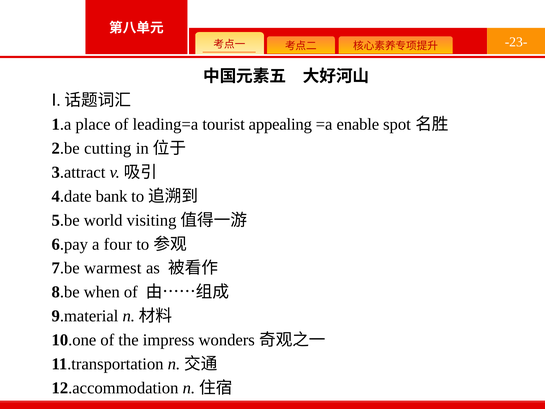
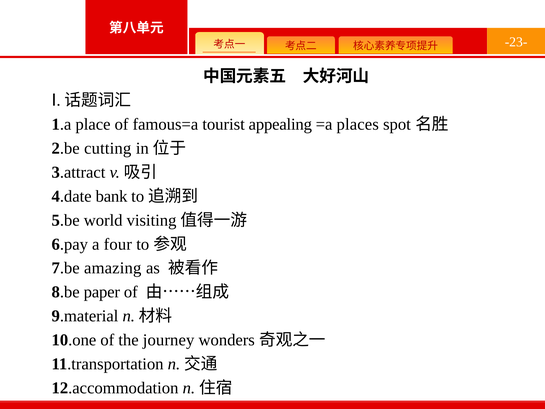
leading=a: leading=a -> famous=a
enable: enable -> places
warmest: warmest -> amazing
when: when -> paper
impress: impress -> journey
